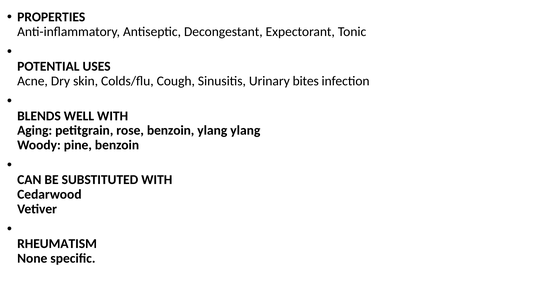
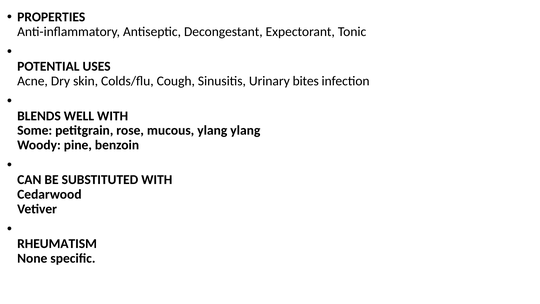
Aging: Aging -> Some
rose benzoin: benzoin -> mucous
